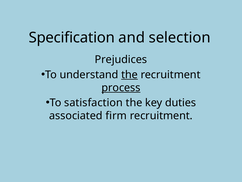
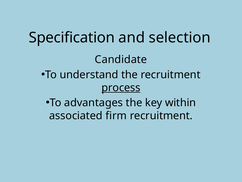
Prejudices: Prejudices -> Candidate
the at (130, 75) underline: present -> none
satisfaction: satisfaction -> advantages
duties: duties -> within
